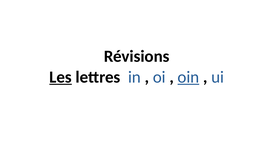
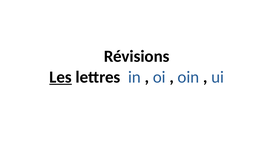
oin underline: present -> none
